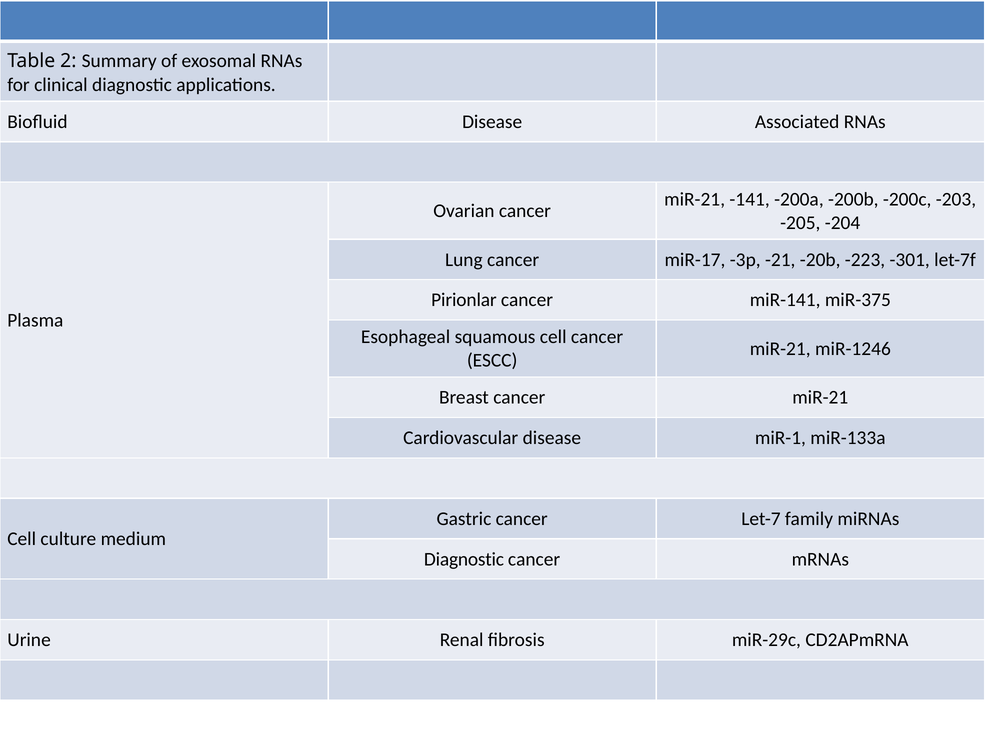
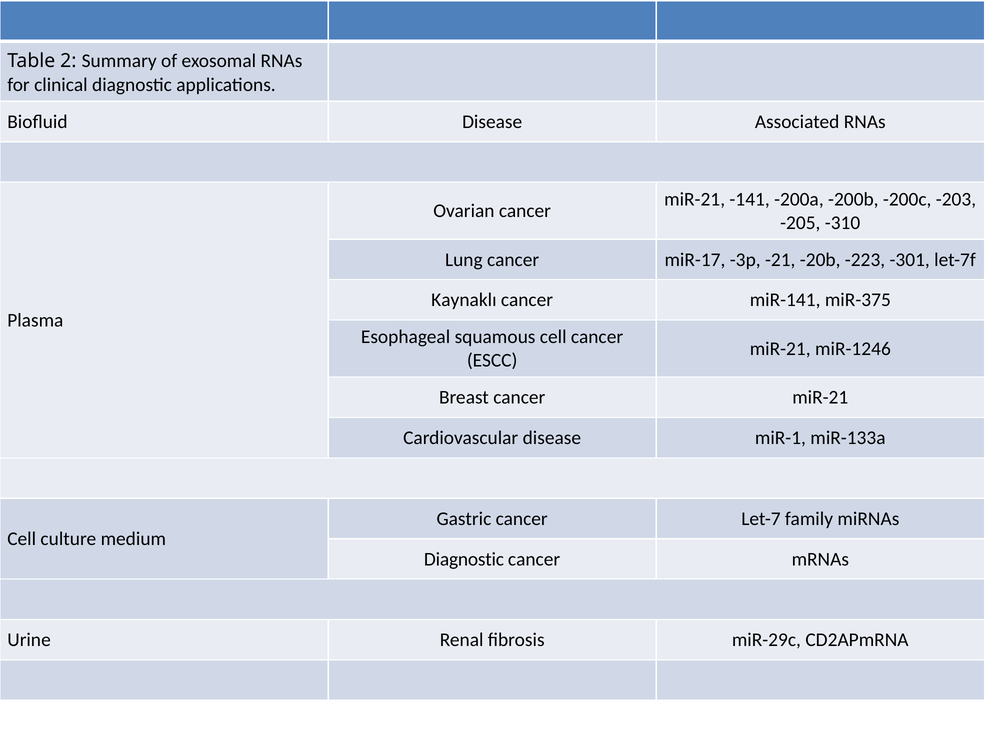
-204: -204 -> -310
Pirionlar: Pirionlar -> Kaynaklı
